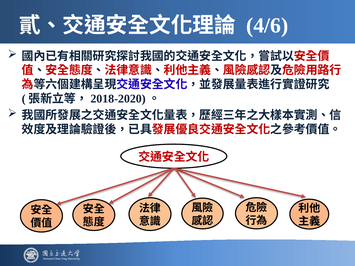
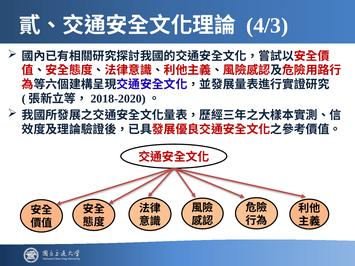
4/6: 4/6 -> 4/3
